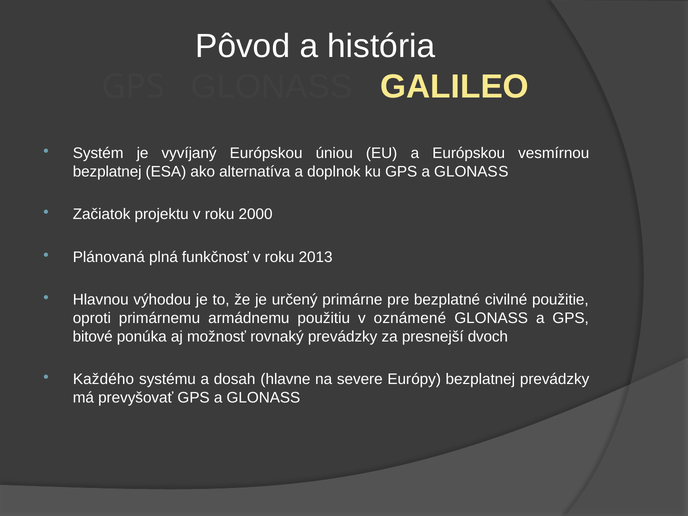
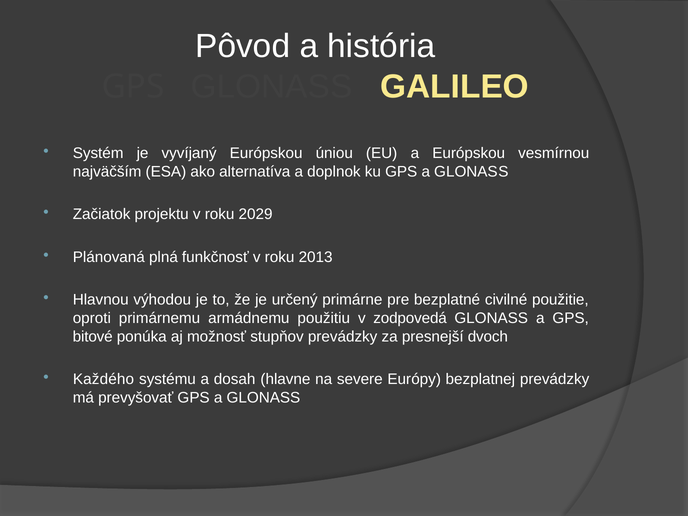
bezplatnej at (107, 172): bezplatnej -> najväčším
2000: 2000 -> 2029
oznámené: oznámené -> zodpovedá
rovnaký: rovnaký -> stupňov
